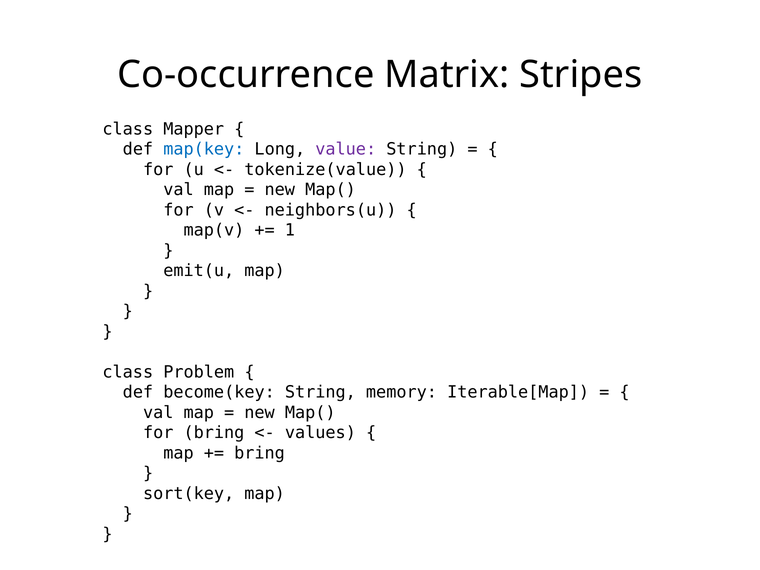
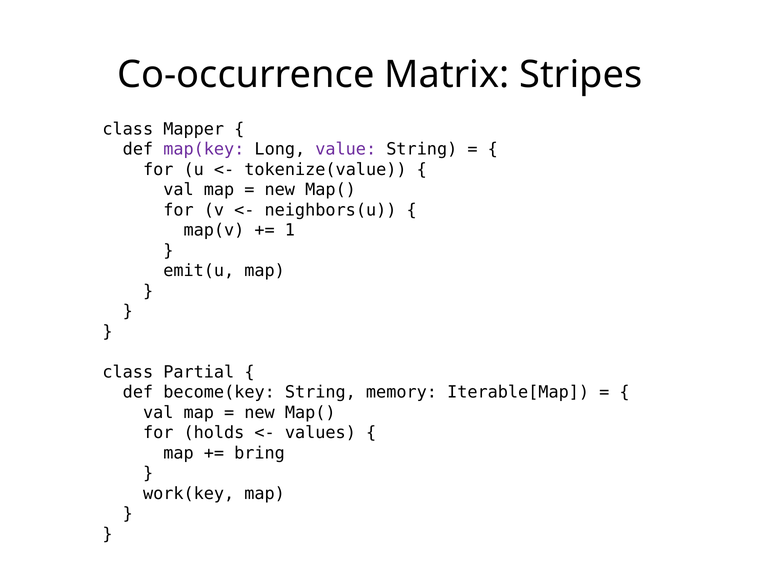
map(key colour: blue -> purple
Problem: Problem -> Partial
for bring: bring -> holds
sort(key: sort(key -> work(key
